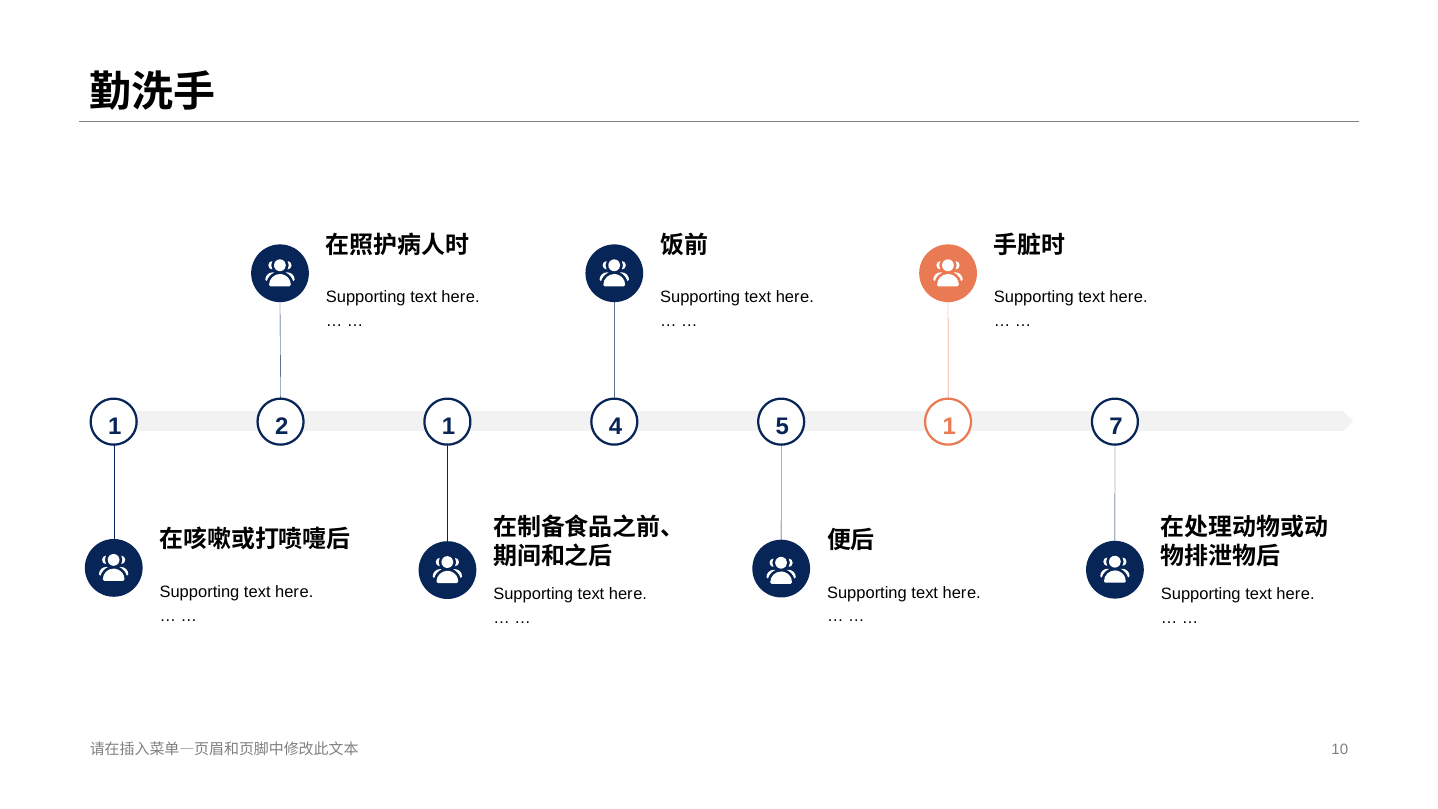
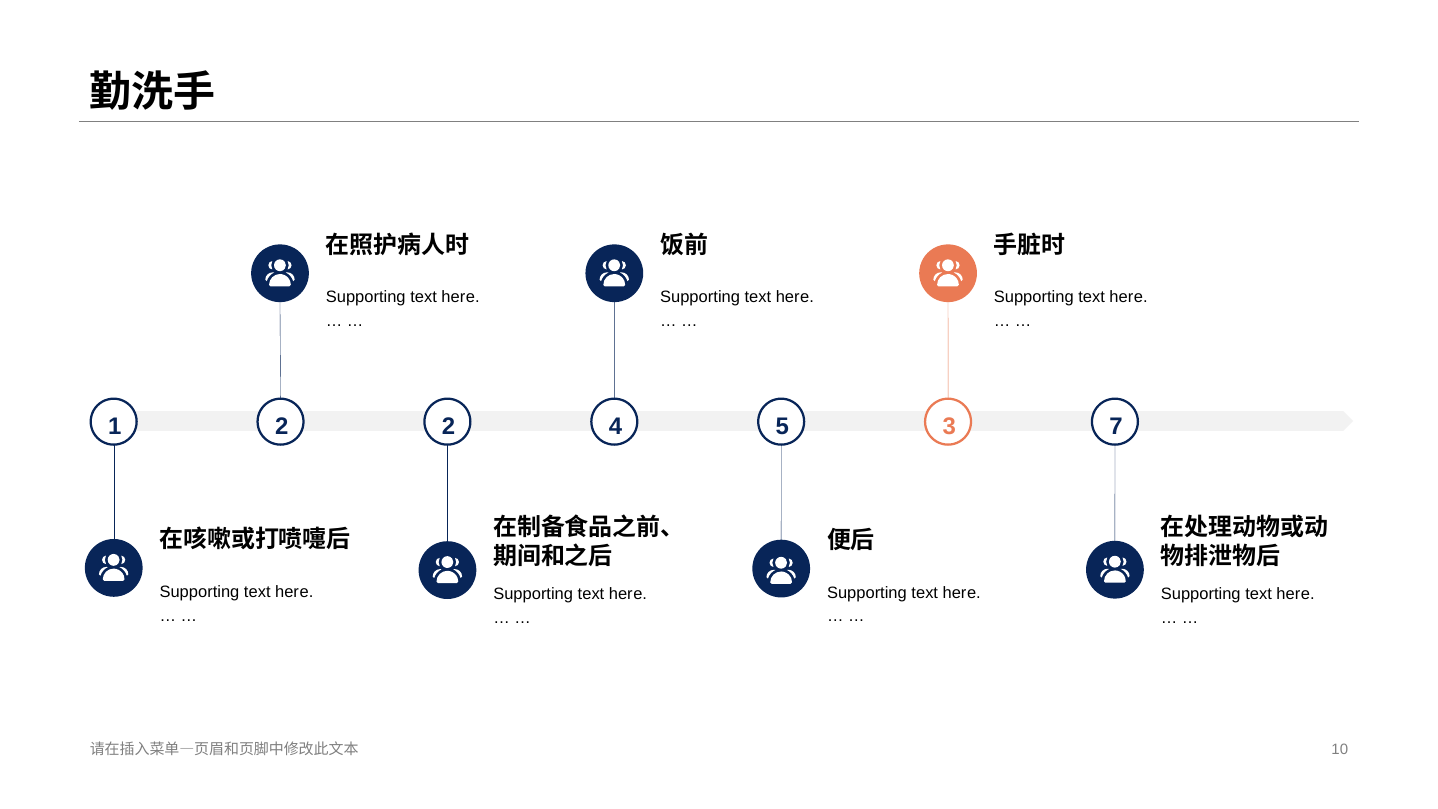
1 1: 1 -> 2
4 1: 1 -> 3
